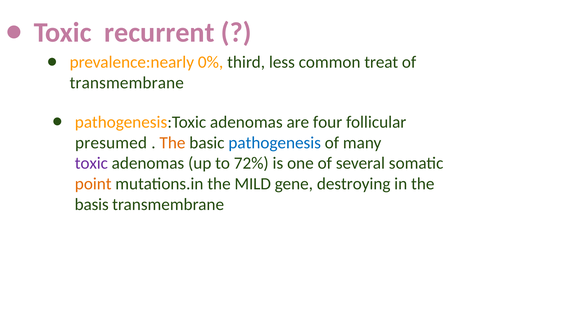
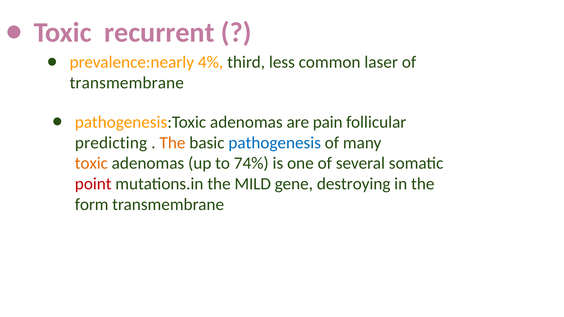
0%: 0% -> 4%
treat: treat -> laser
four: four -> pain
presumed: presumed -> predicting
toxic at (91, 163) colour: purple -> orange
72%: 72% -> 74%
point colour: orange -> red
basis: basis -> form
